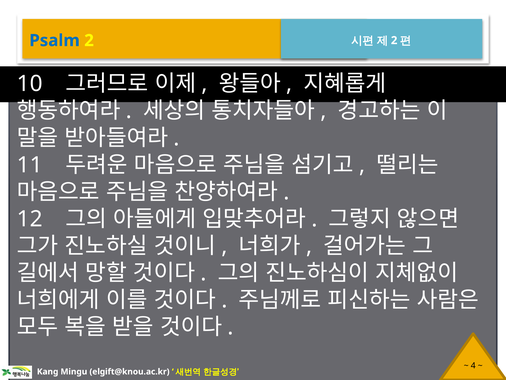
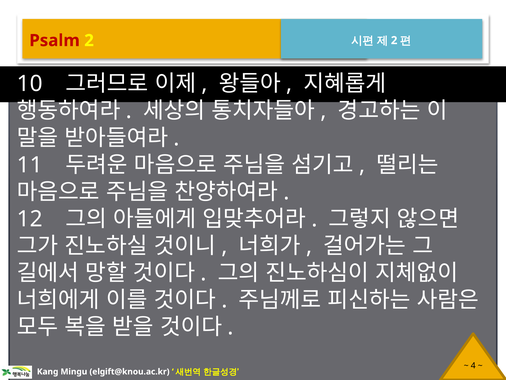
Psalm colour: blue -> red
